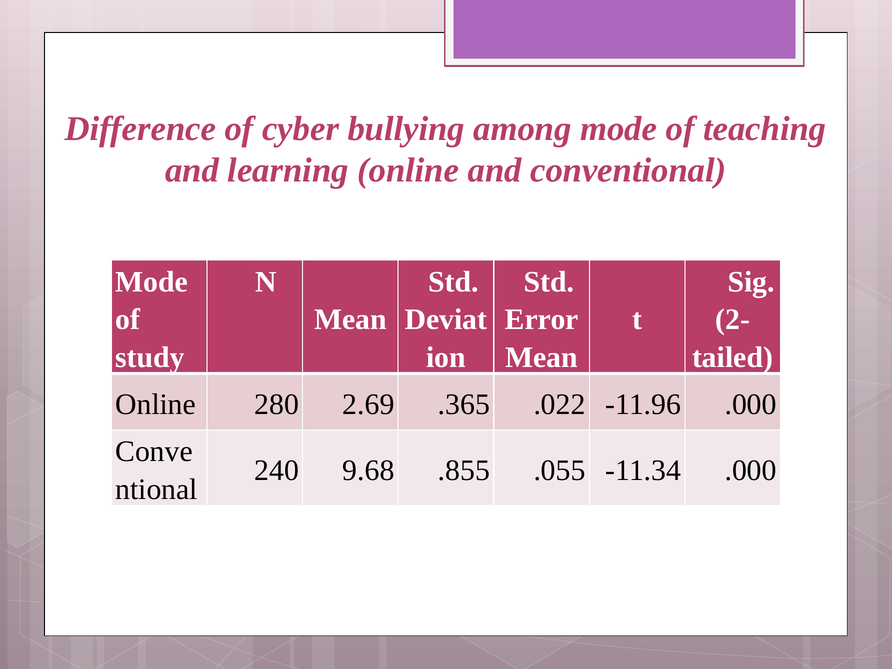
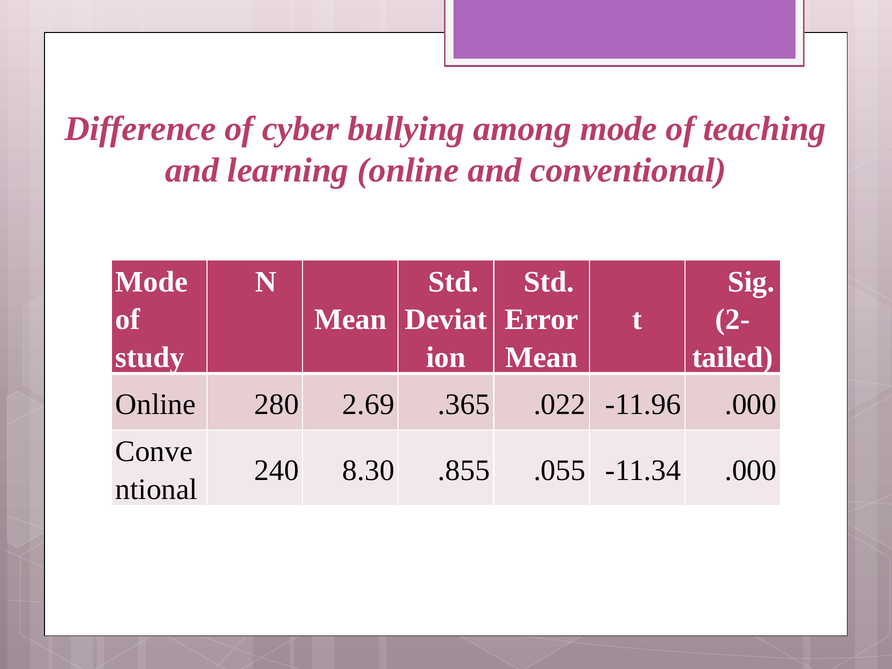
9.68: 9.68 -> 8.30
